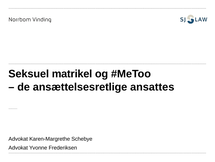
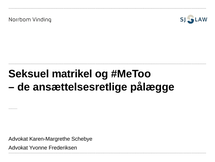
ansattes: ansattes -> pålægge
